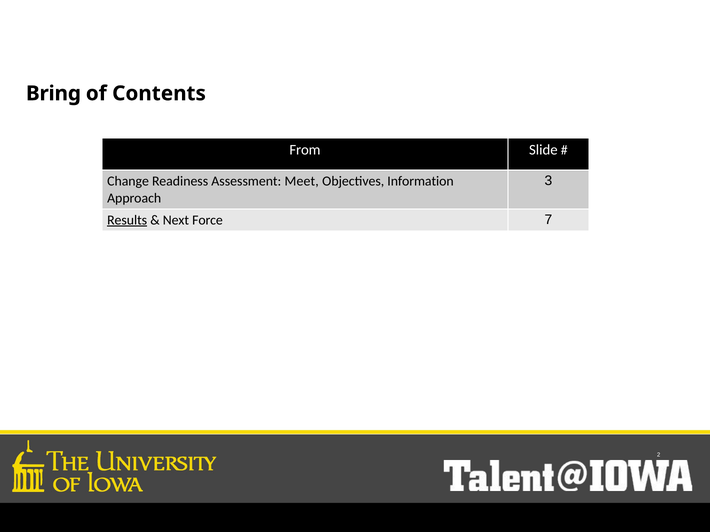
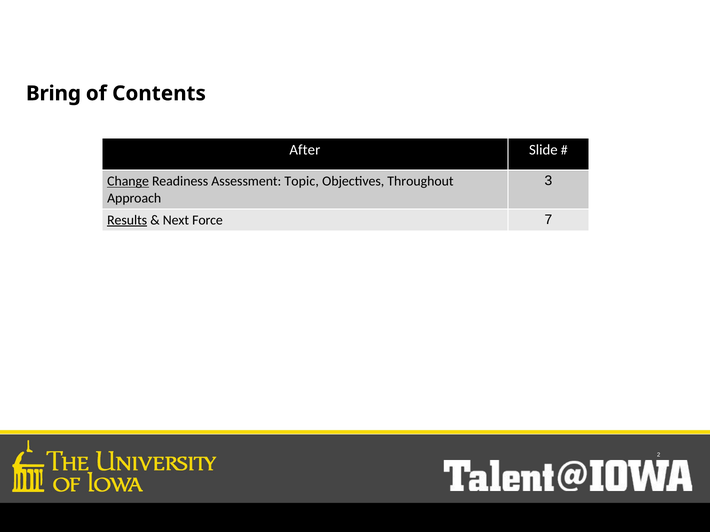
From: From -> After
Change underline: none -> present
Meet: Meet -> Topic
Information: Information -> Throughout
